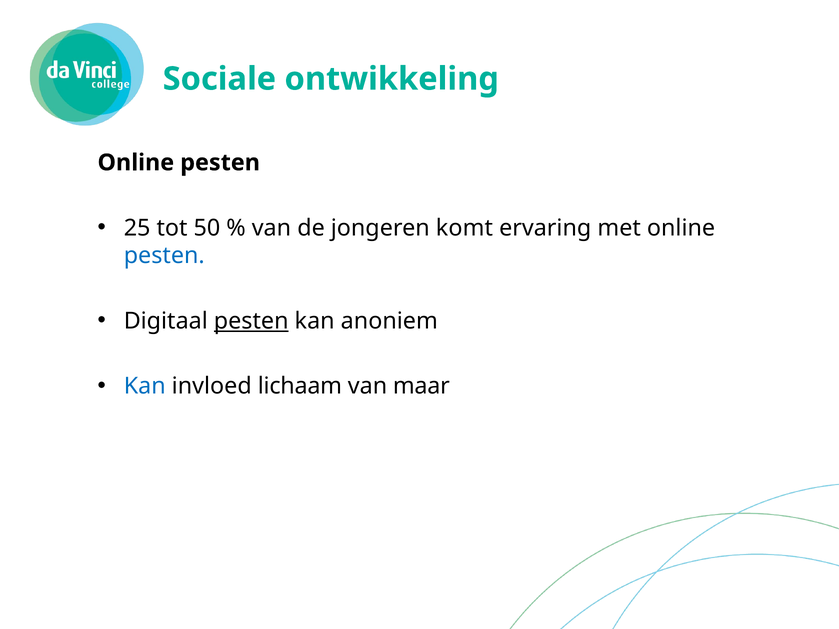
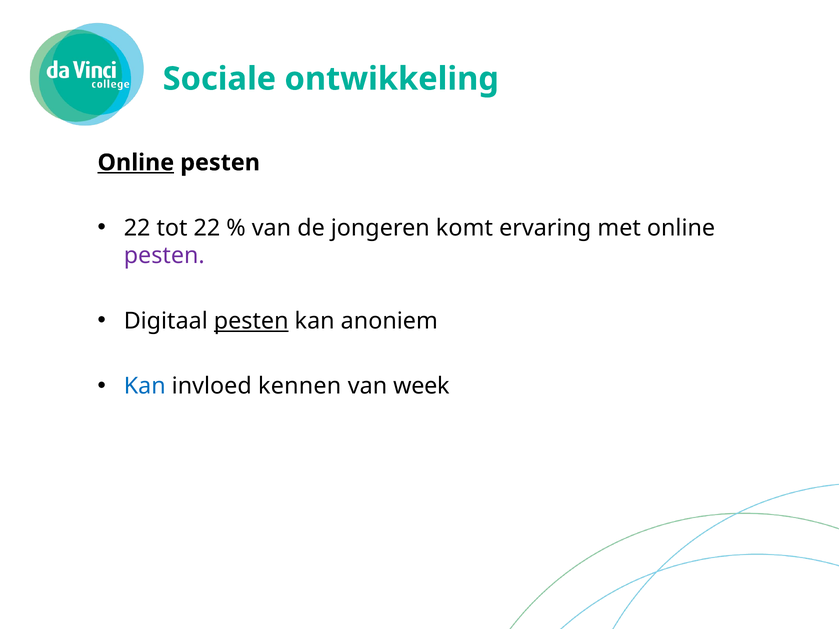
Online at (136, 163) underline: none -> present
25 at (137, 228): 25 -> 22
tot 50: 50 -> 22
pesten at (164, 256) colour: blue -> purple
lichaam: lichaam -> kennen
maar: maar -> week
